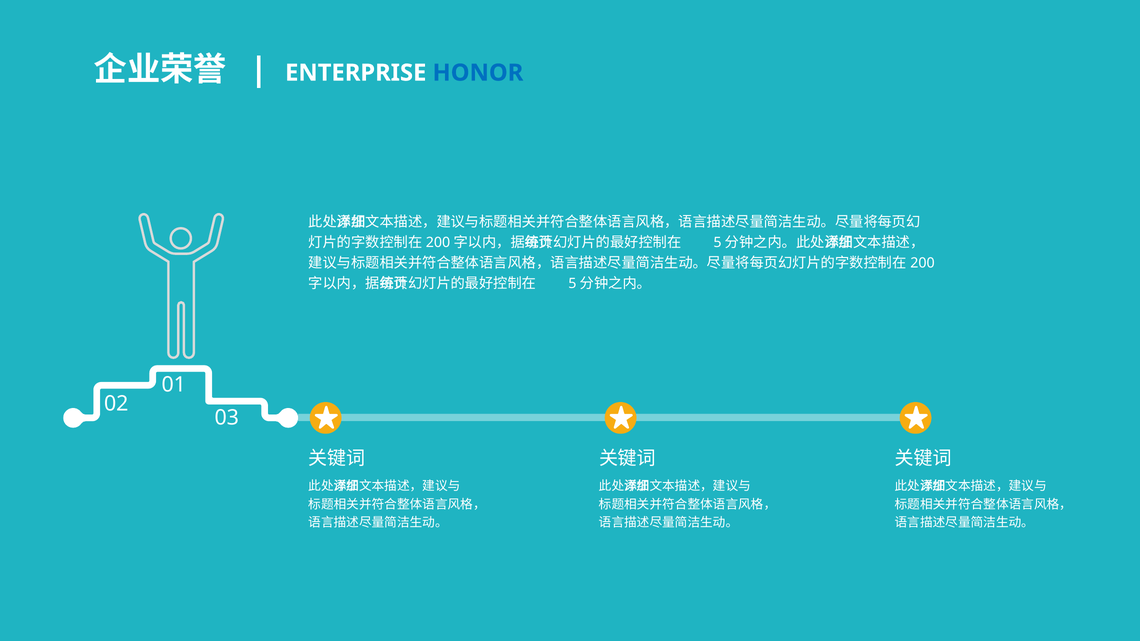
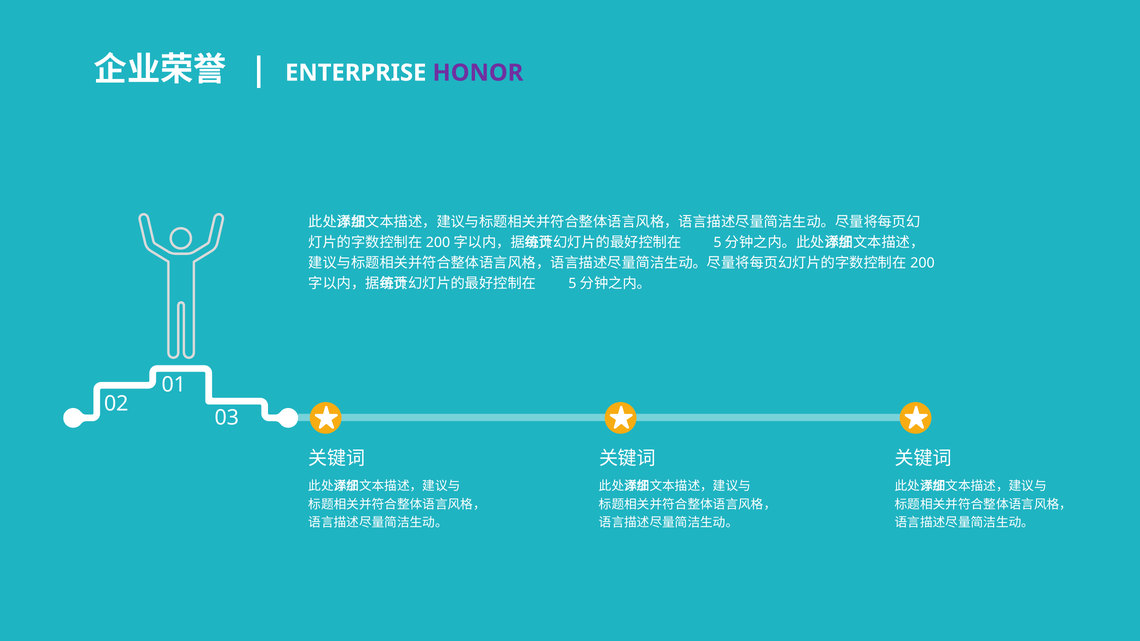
HONOR colour: blue -> purple
